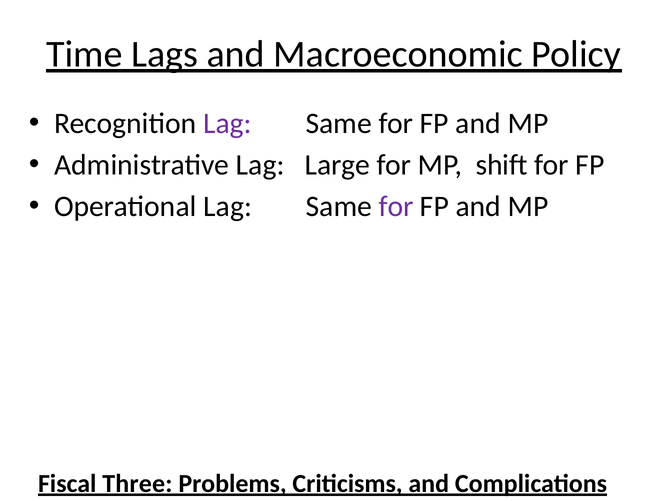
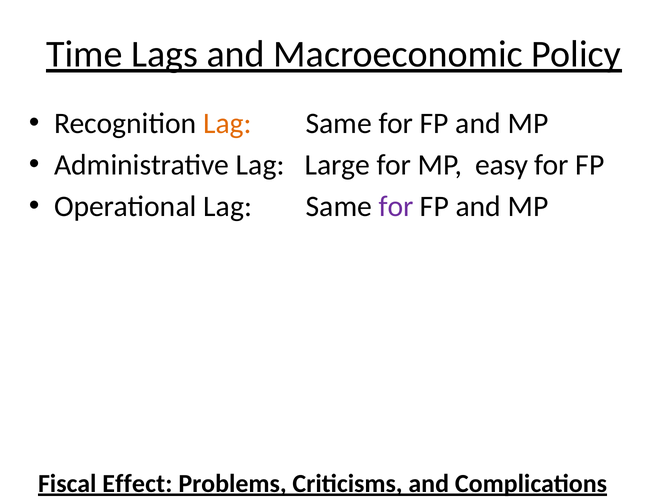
Lag at (228, 123) colour: purple -> orange
shift: shift -> easy
Three: Three -> Effect
